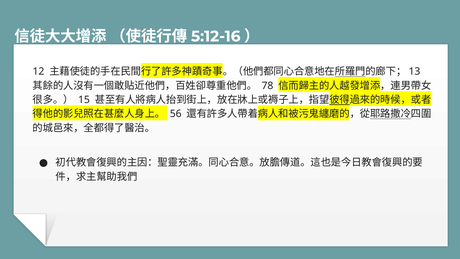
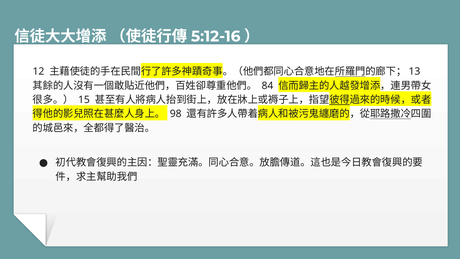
78: 78 -> 84
56: 56 -> 98
